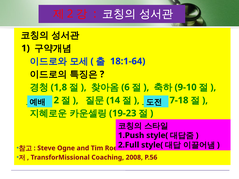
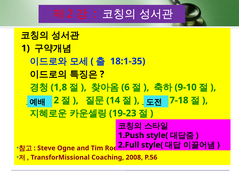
18:1-64: 18:1-64 -> 18:1-35
